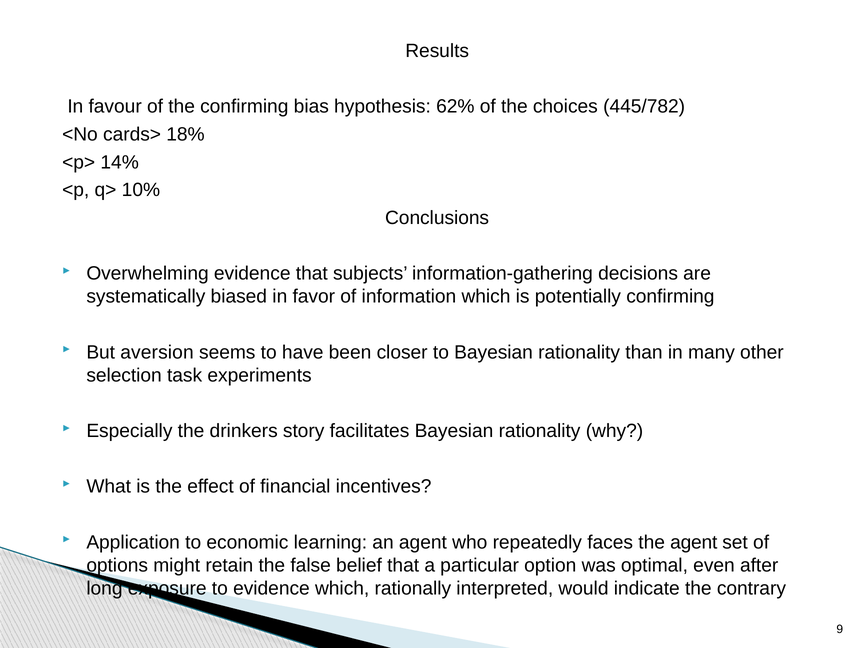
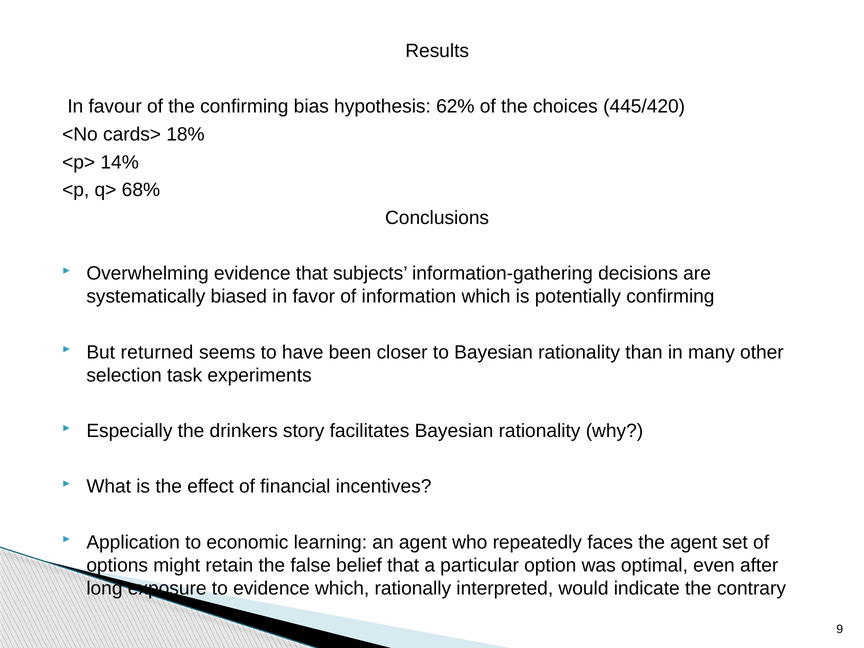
445/782: 445/782 -> 445/420
10%: 10% -> 68%
aversion: aversion -> returned
